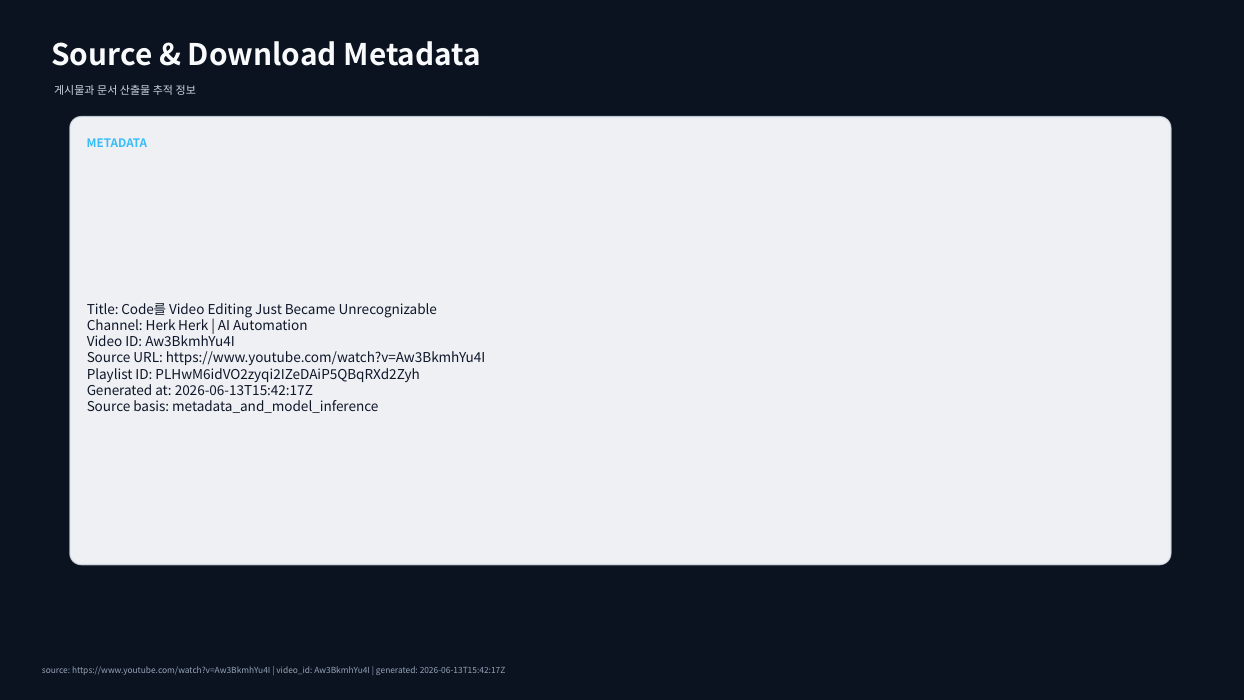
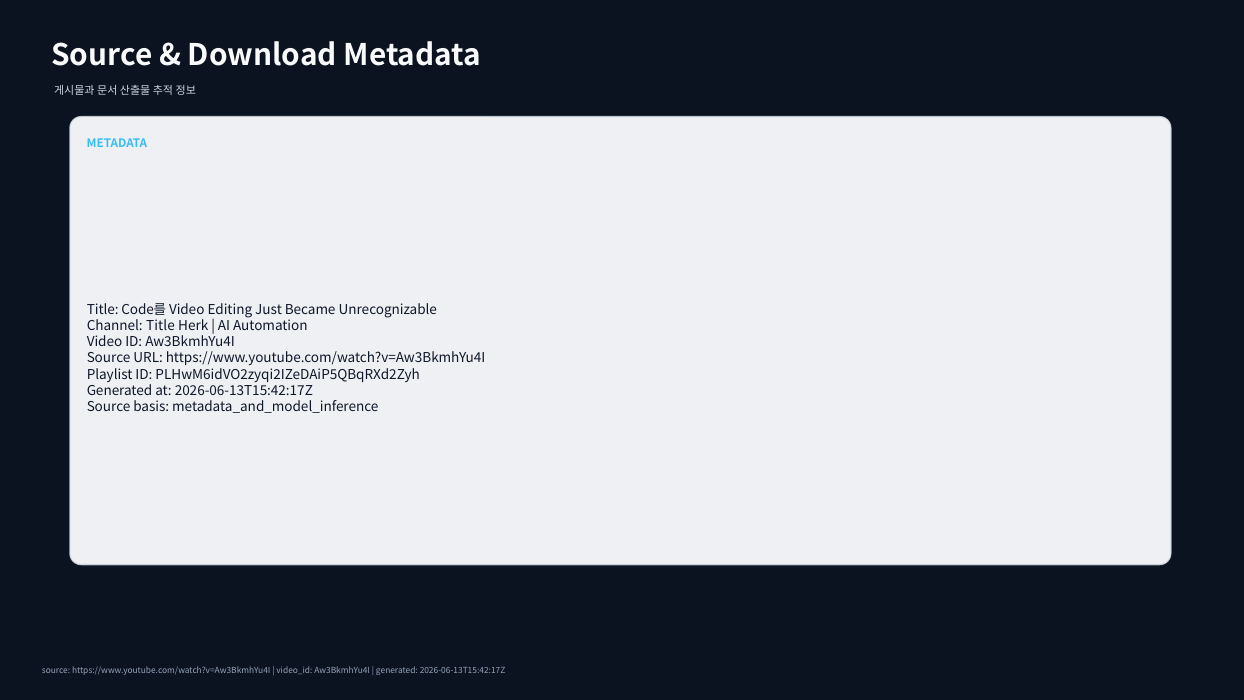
Channel Herk: Herk -> Title
